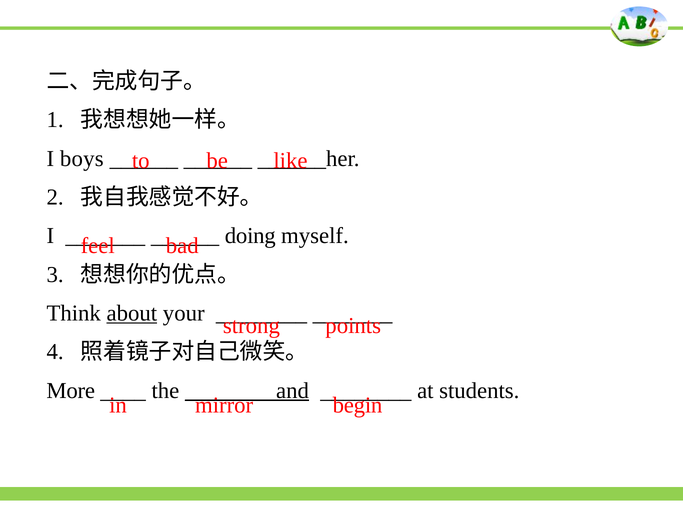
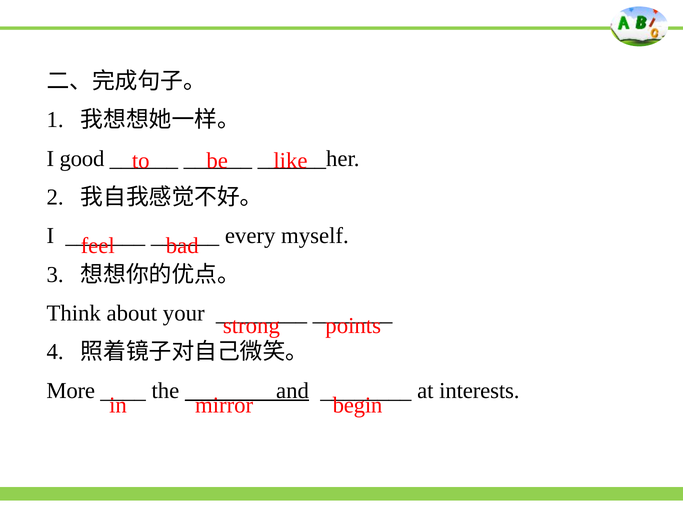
boys: boys -> good
doing: doing -> every
about underline: present -> none
students: students -> interests
